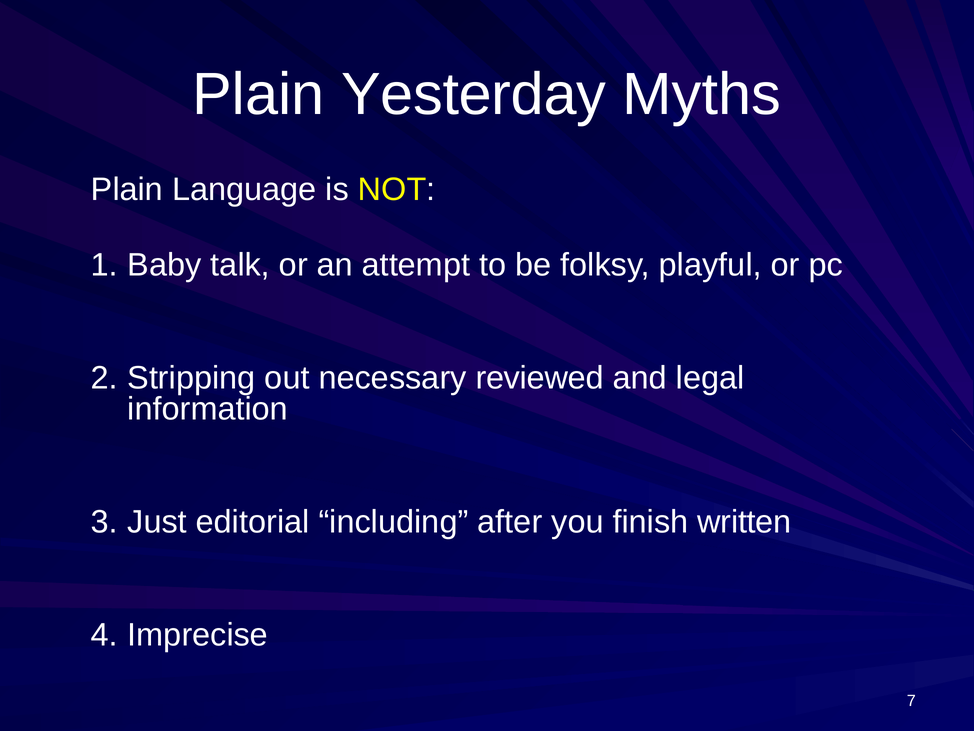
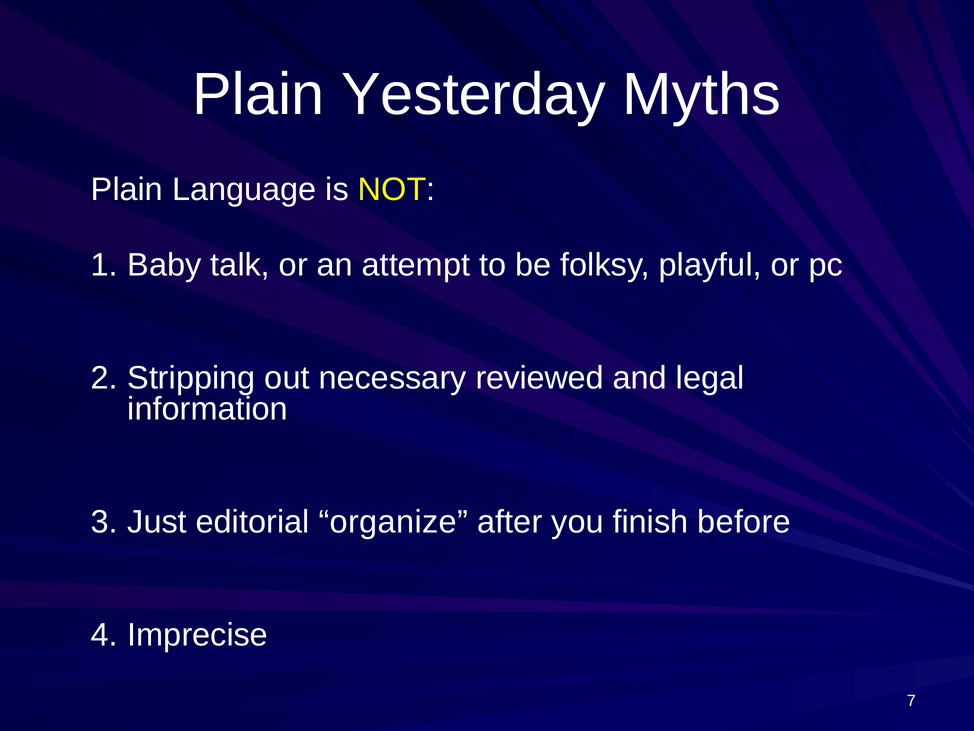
including: including -> organize
written: written -> before
